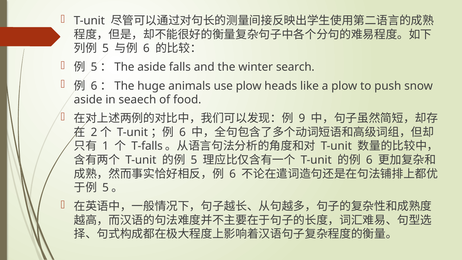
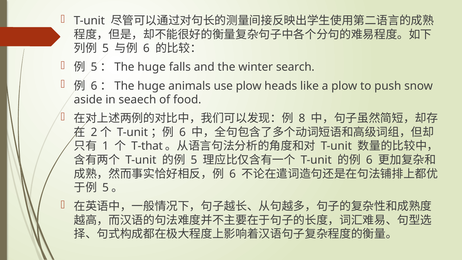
aside at (152, 67): aside -> huge
9: 9 -> 8
T-falls: T-falls -> T-that
